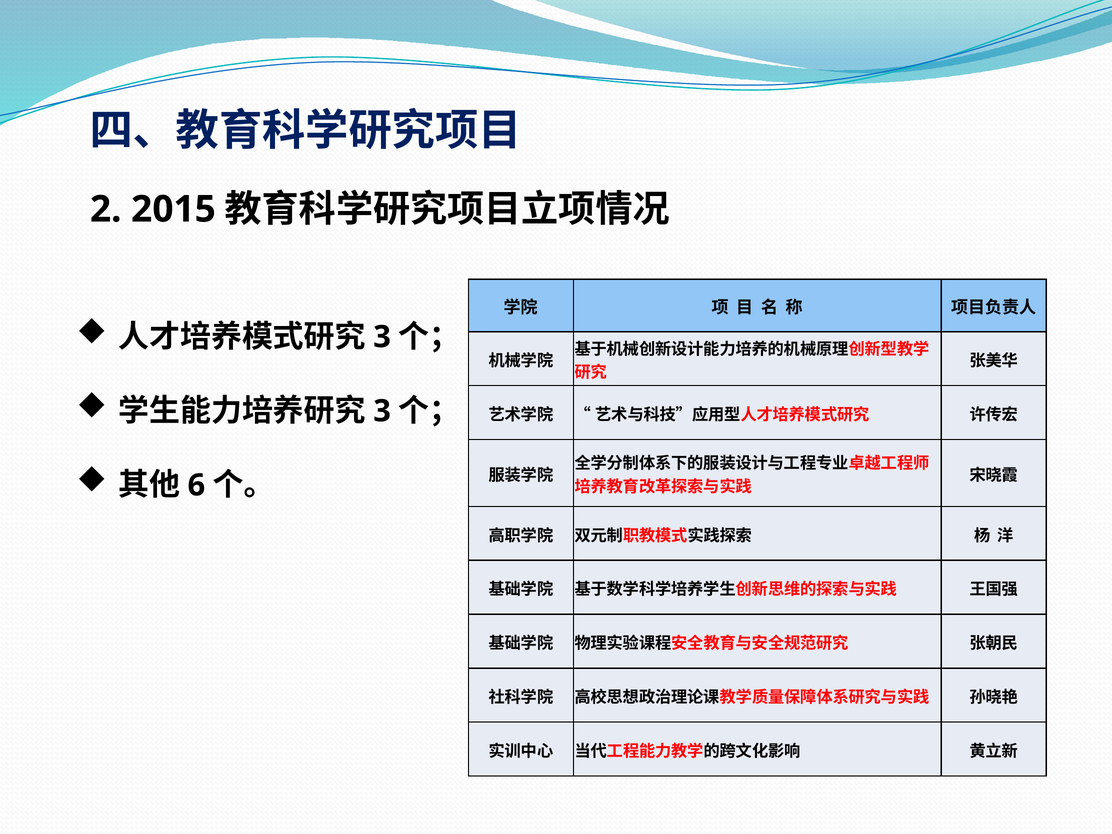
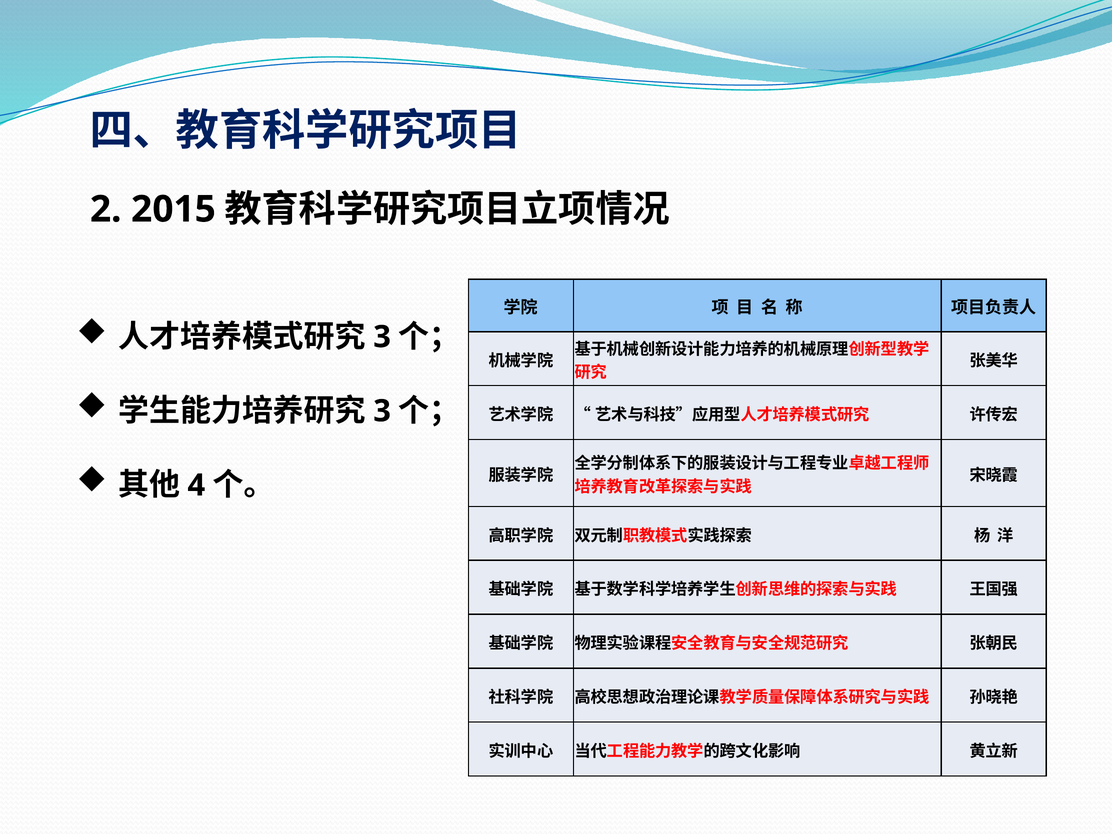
6: 6 -> 4
